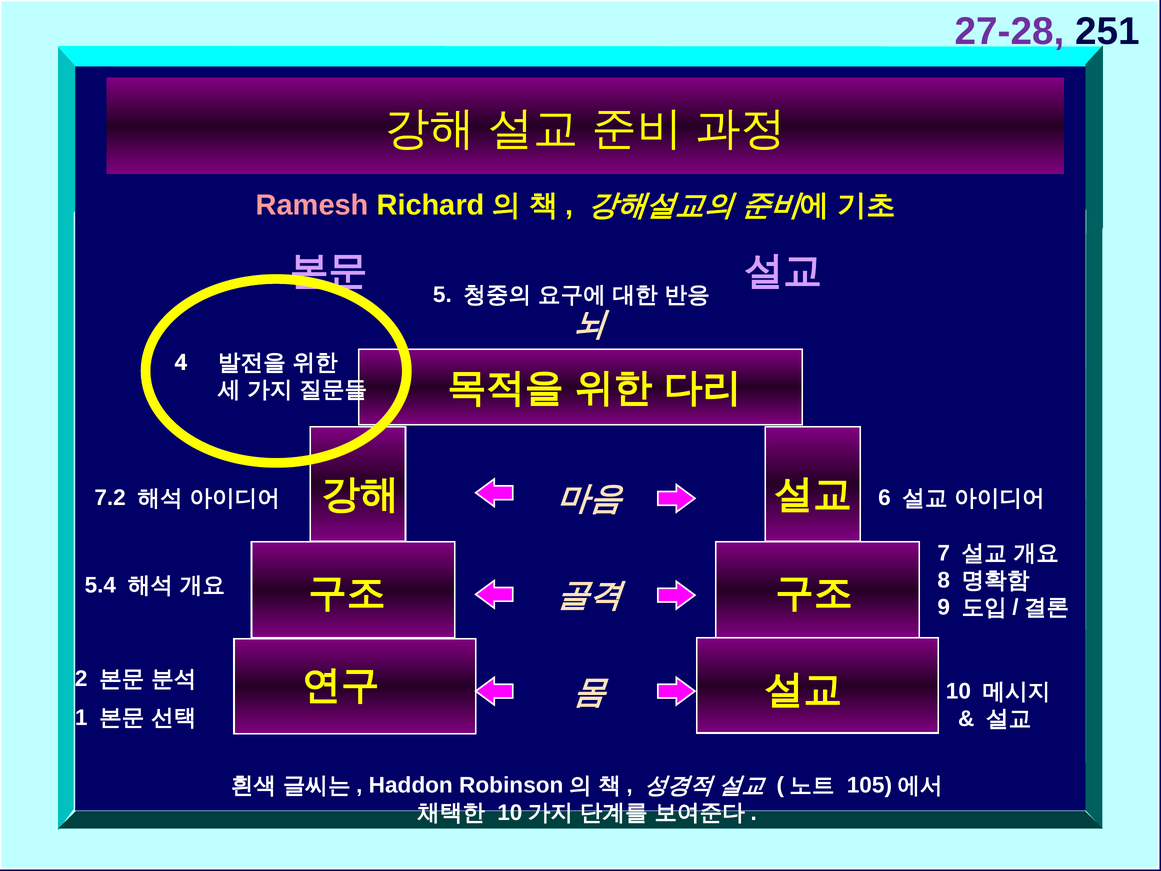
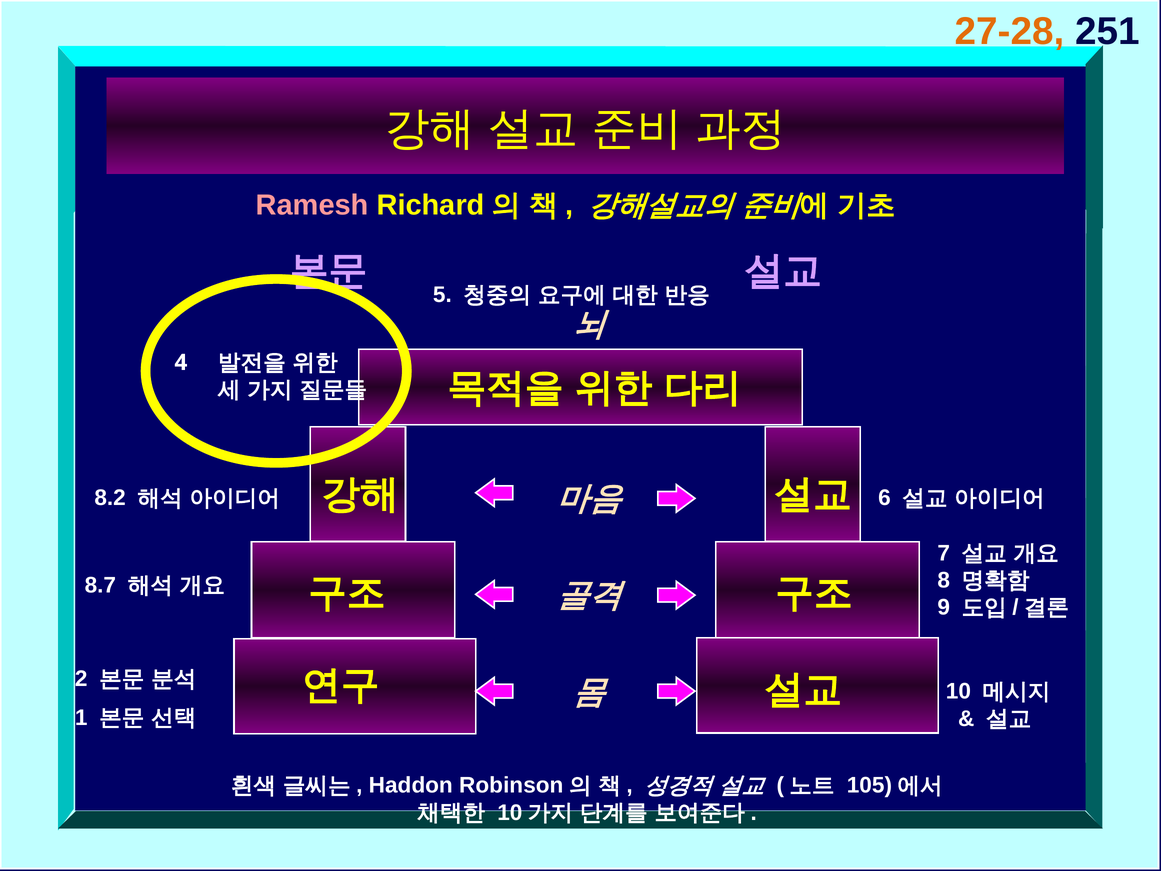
27-28 colour: purple -> orange
7.2: 7.2 -> 8.2
5.4: 5.4 -> 8.7
